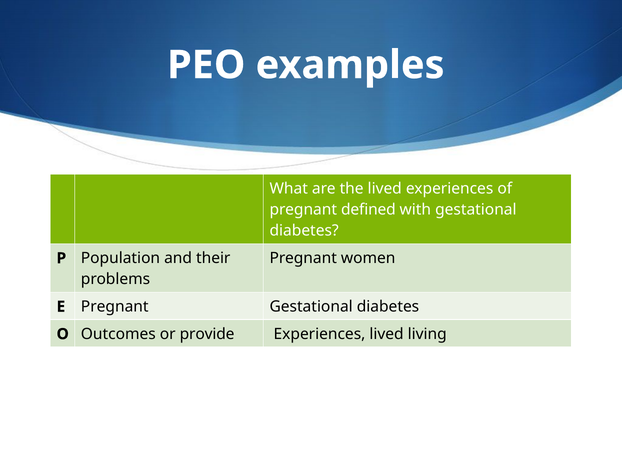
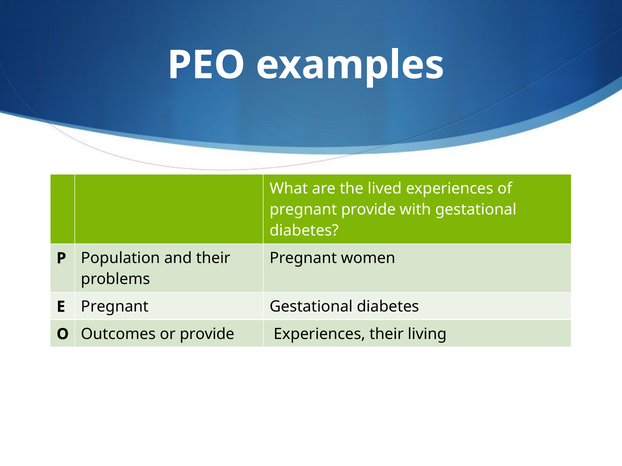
pregnant defined: defined -> provide
Experiences lived: lived -> their
